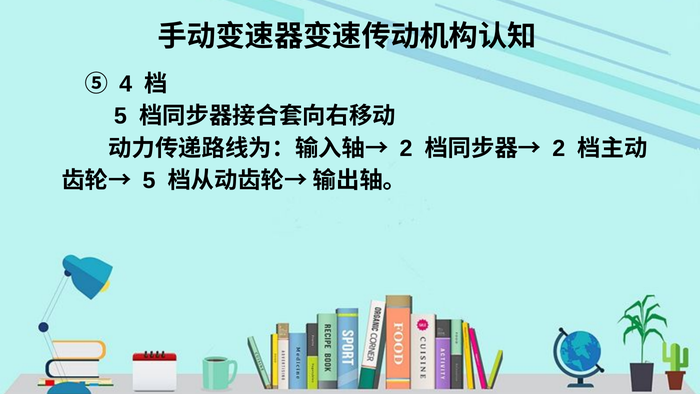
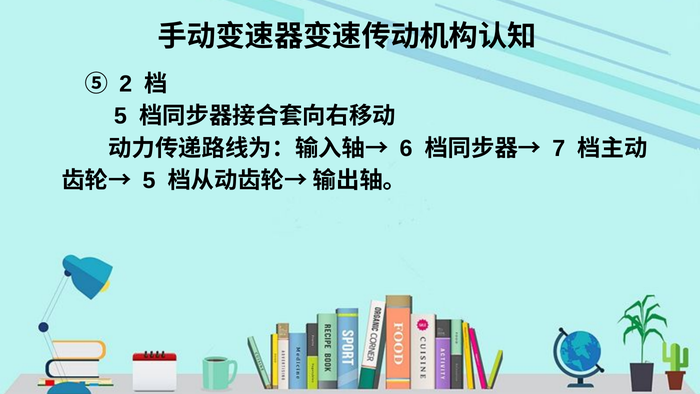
4: 4 -> 2
2 at (406, 148): 2 -> 6
2 at (559, 148): 2 -> 7
